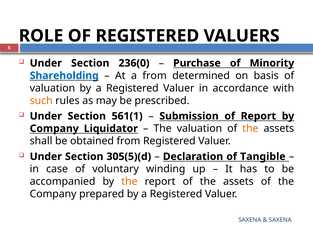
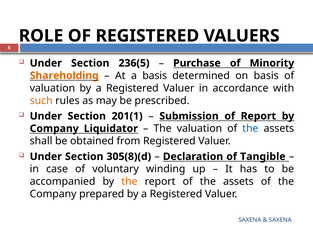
236(0: 236(0 -> 236(5
Shareholding colour: blue -> orange
a from: from -> basis
561(1: 561(1 -> 201(1
the at (250, 129) colour: orange -> blue
305(5)(d: 305(5)(d -> 305(8)(d
